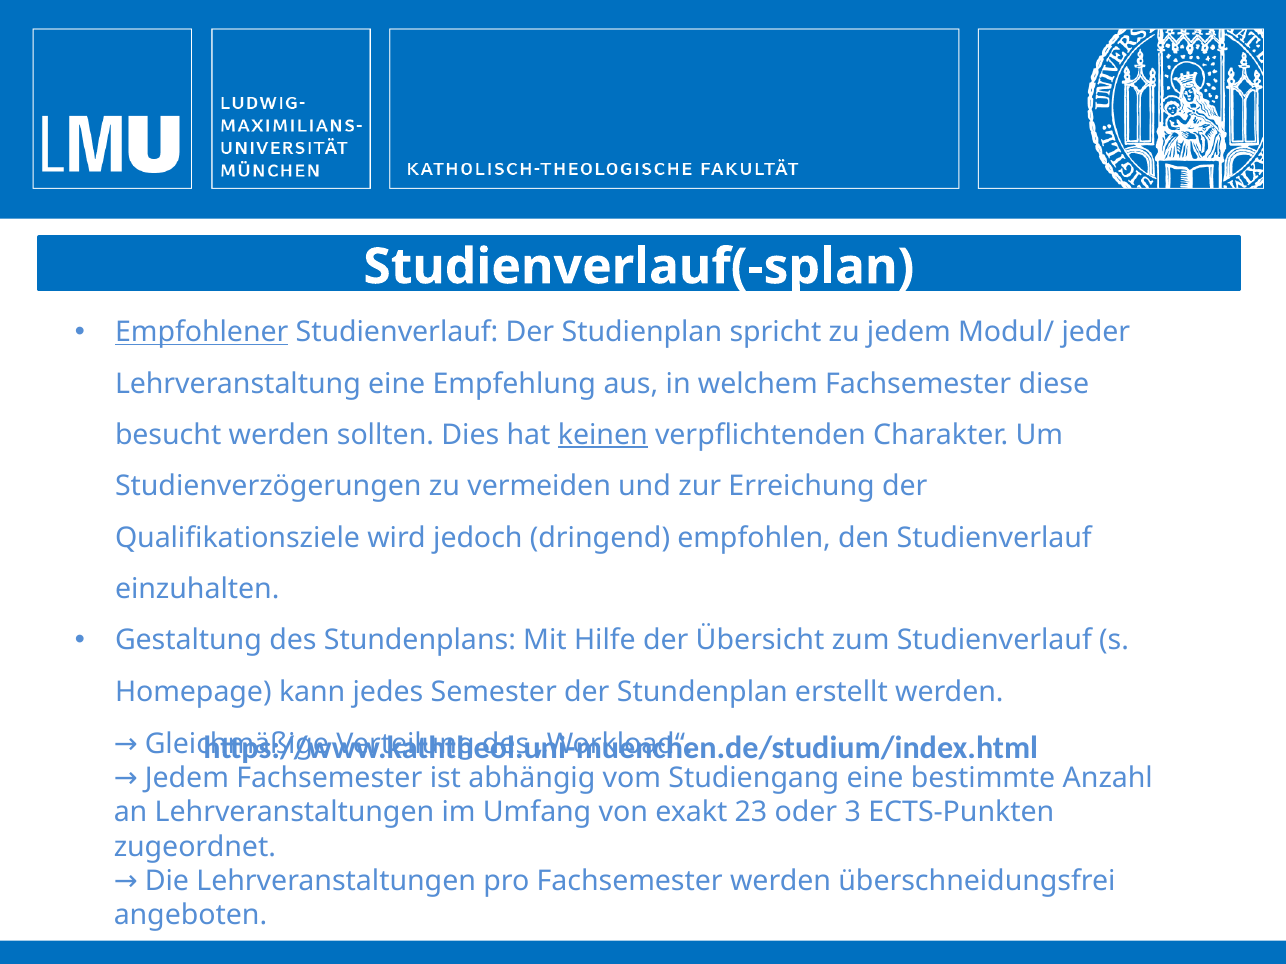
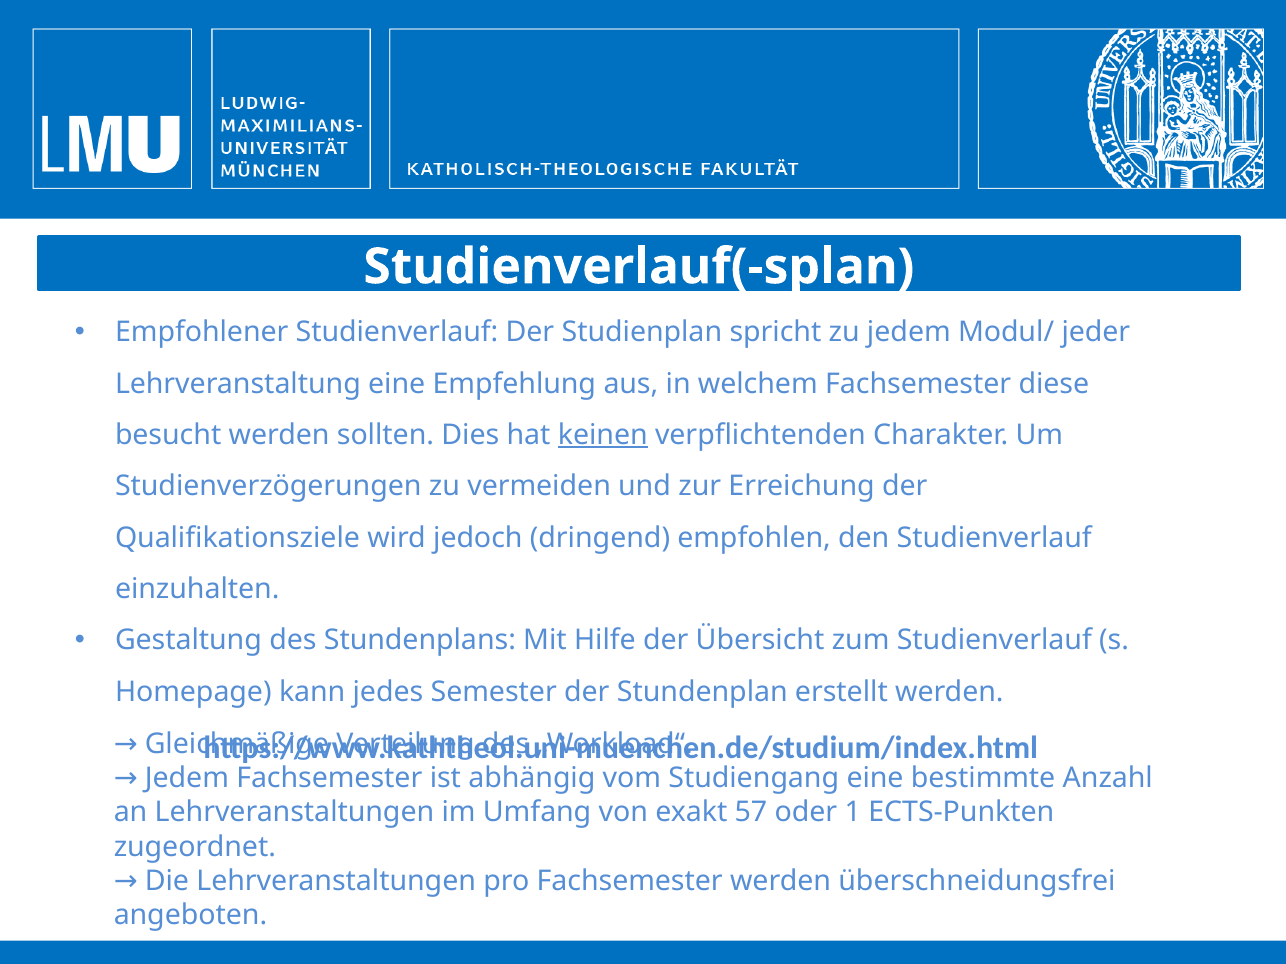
Empfohlener underline: present -> none
23: 23 -> 57
3: 3 -> 1
